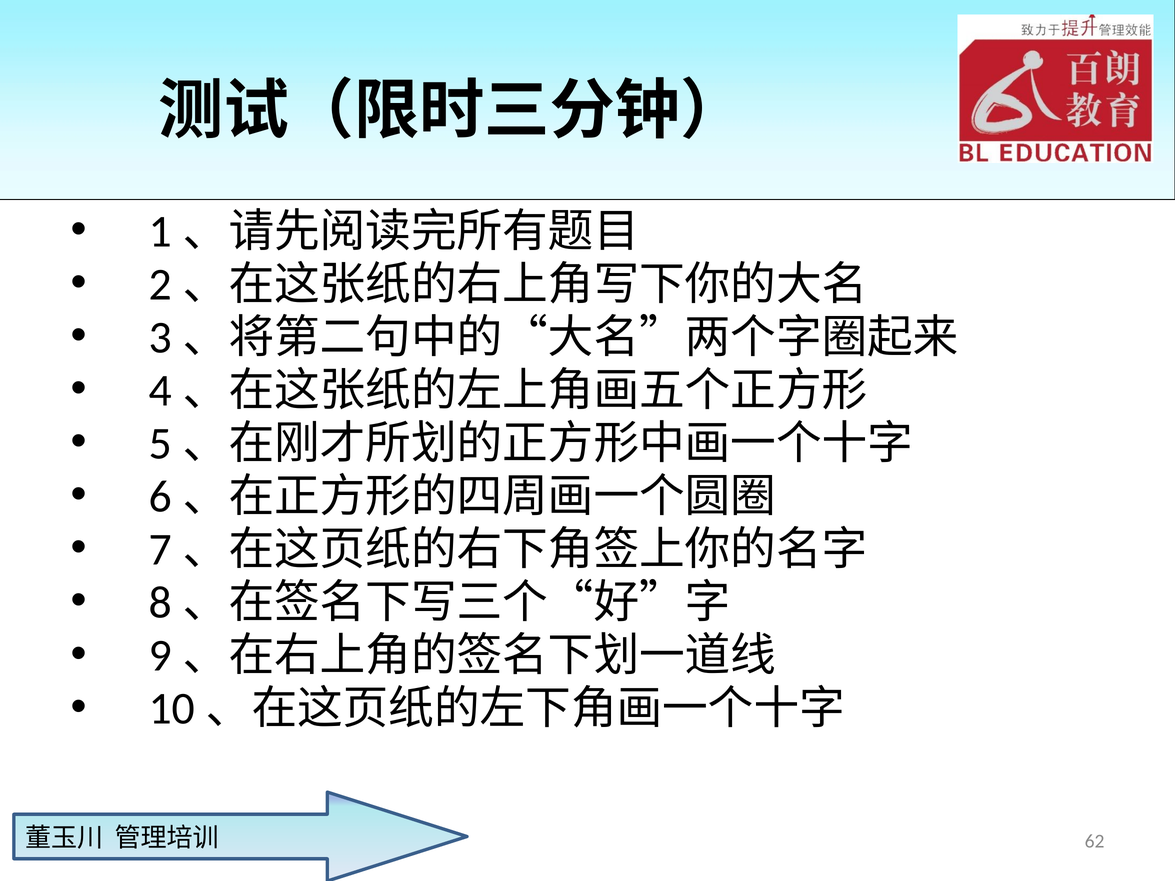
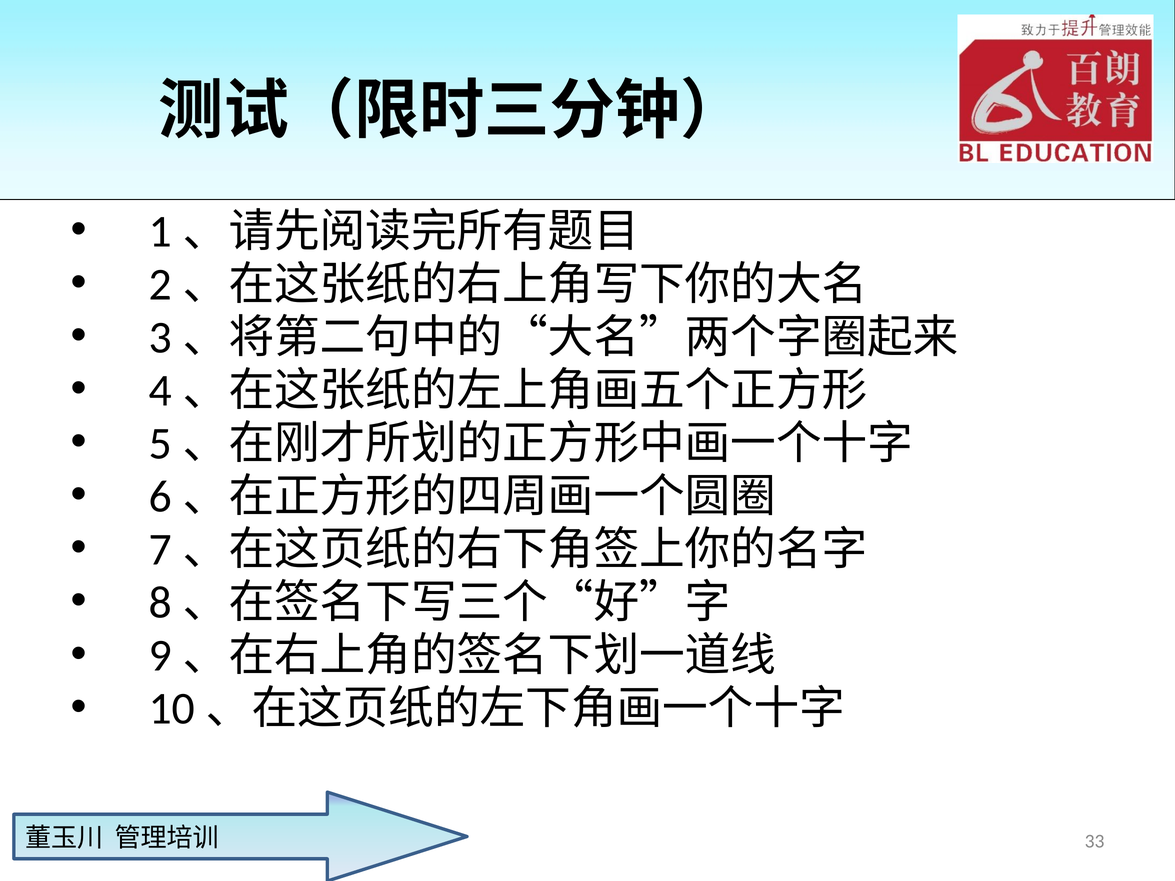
62: 62 -> 33
